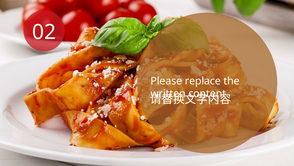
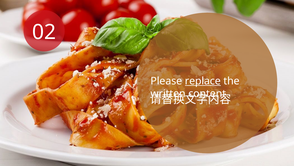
replace underline: none -> present
